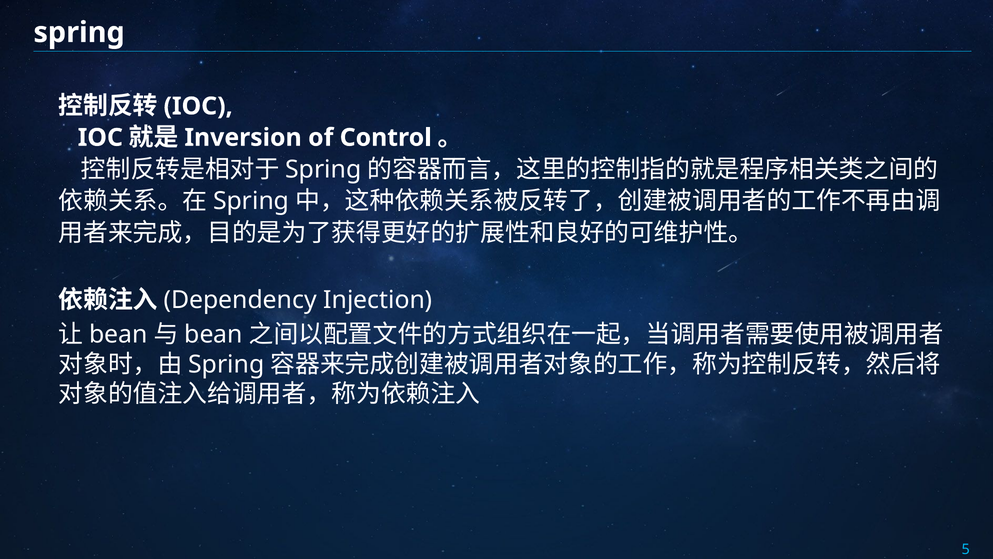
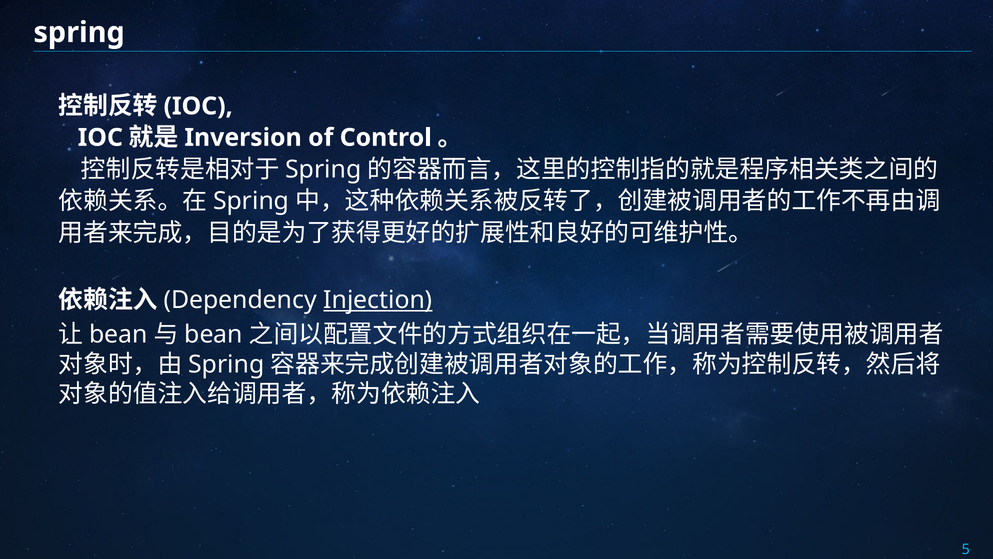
Injection underline: none -> present
